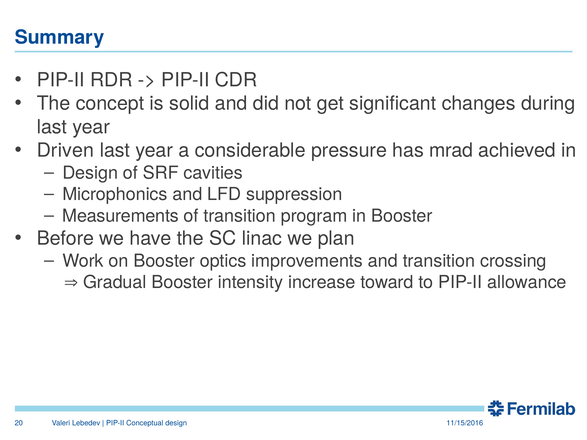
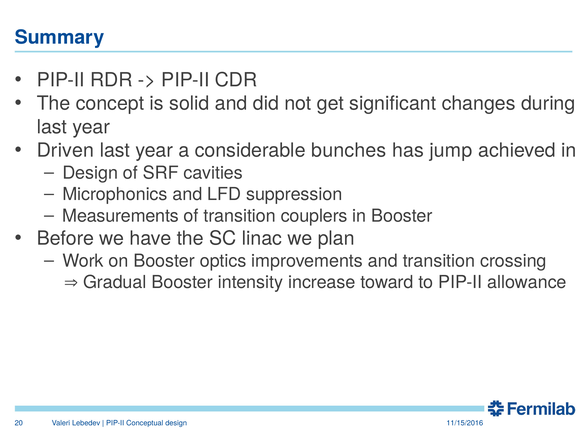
pressure: pressure -> bunches
mrad: mrad -> jump
program: program -> couplers
